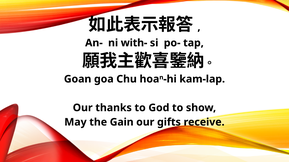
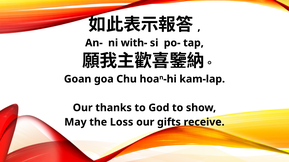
Gain: Gain -> Loss
